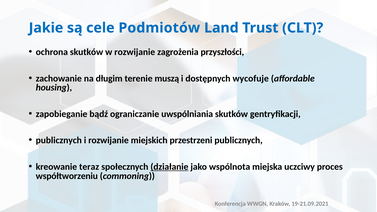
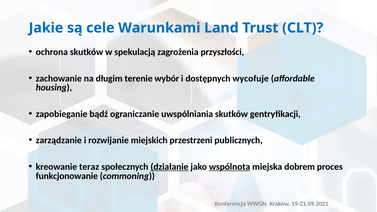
Podmiotów: Podmiotów -> Warunkami
w rozwijanie: rozwijanie -> spekulacją
muszą: muszą -> wybór
publicznych at (59, 140): publicznych -> zarządzanie
wspólnota underline: none -> present
uczciwy: uczciwy -> dobrem
współtworzeniu: współtworzeniu -> funkcjonowanie
